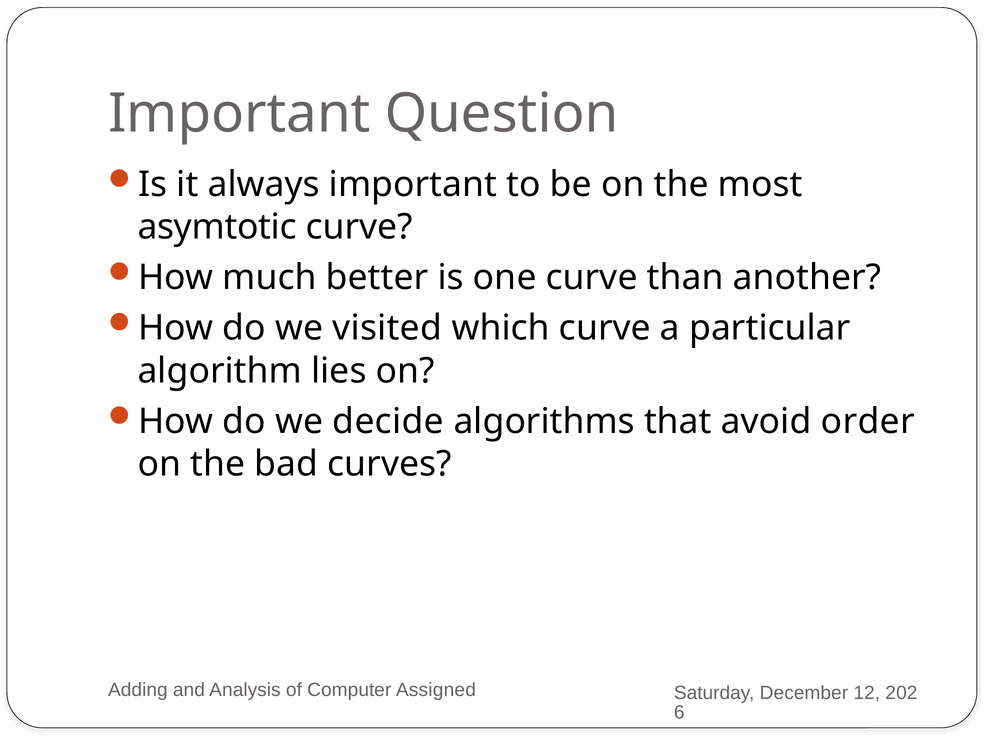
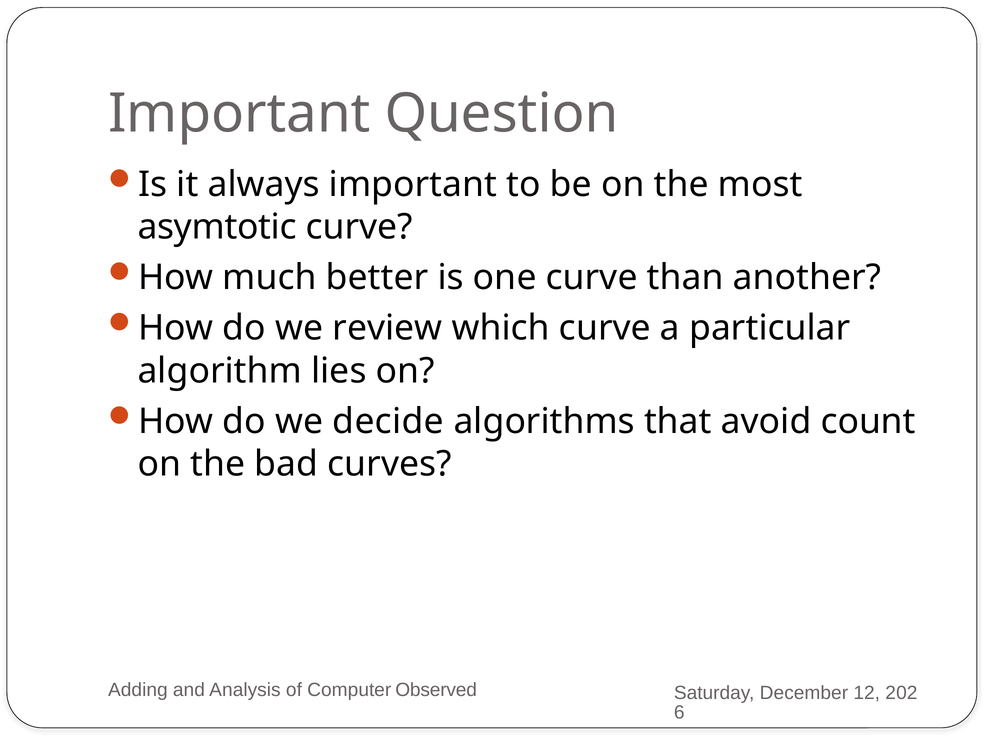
visited: visited -> review
order: order -> count
Assigned: Assigned -> Observed
